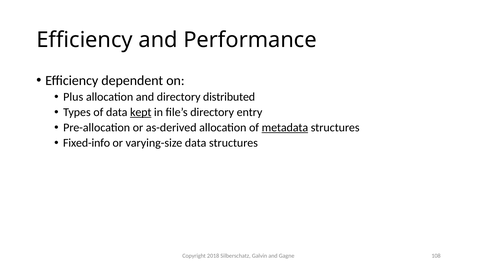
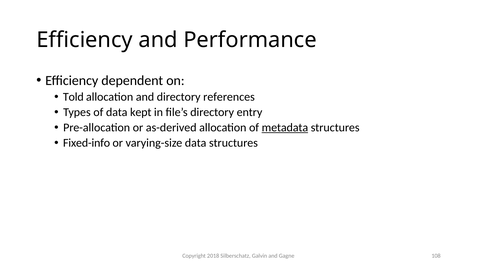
Plus: Plus -> Told
distributed: distributed -> references
kept underline: present -> none
